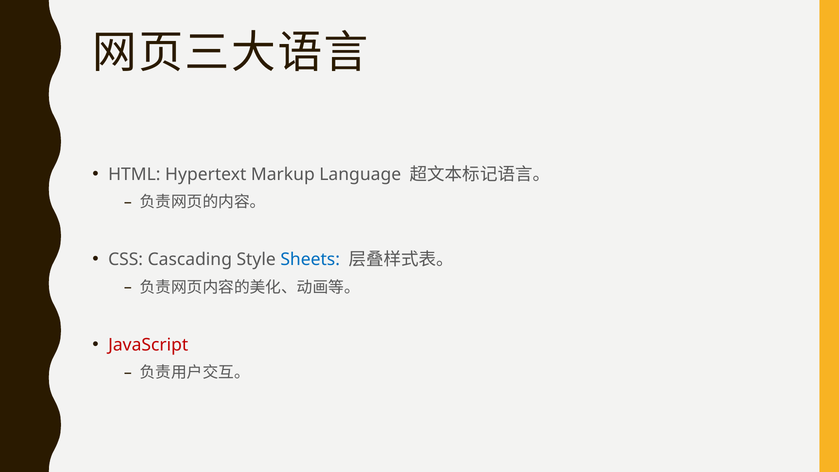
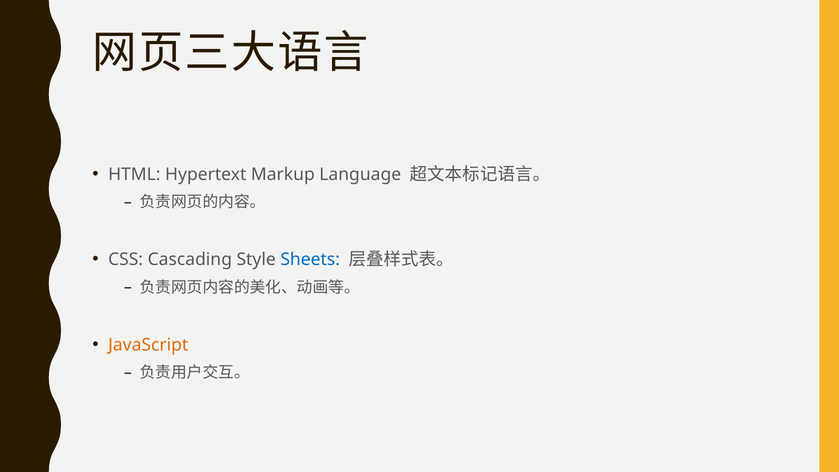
JavaScript colour: red -> orange
